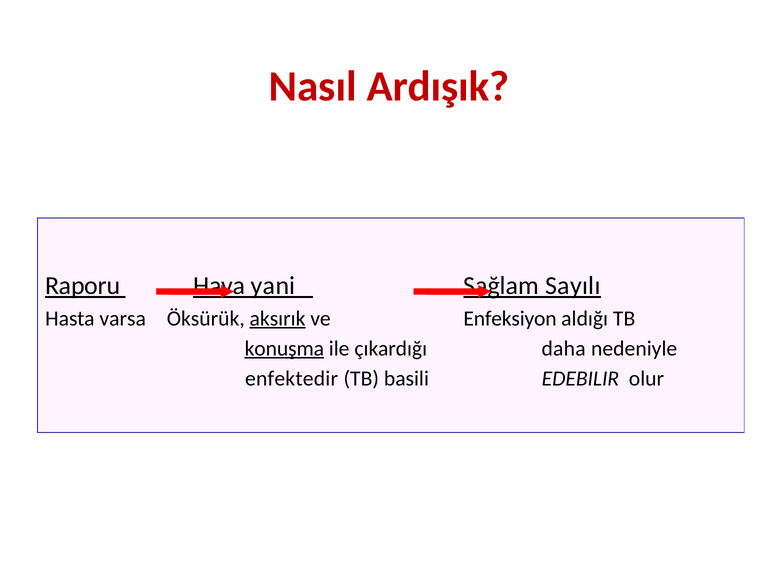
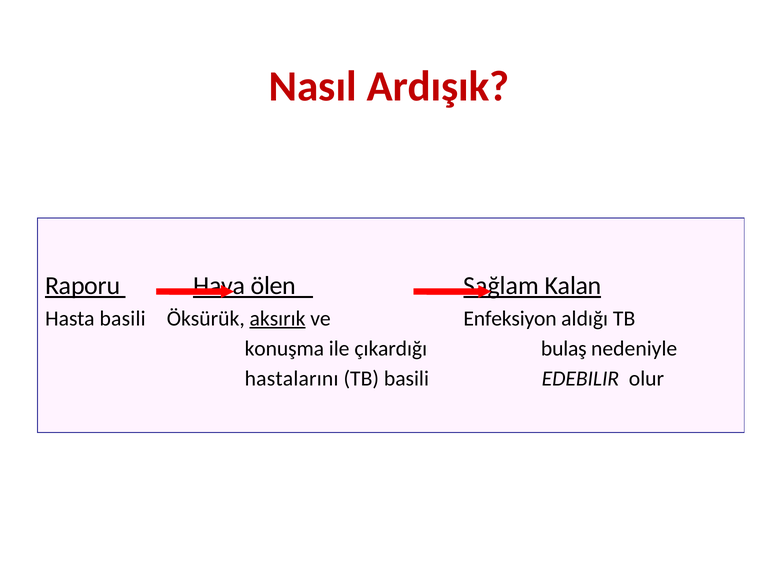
yani: yani -> ölen
Sayılı: Sayılı -> Kalan
Hasta varsa: varsa -> basili
konuşma underline: present -> none
daha: daha -> bulaş
enfektedir: enfektedir -> hastalarını
